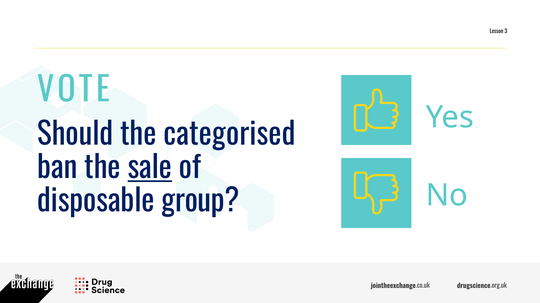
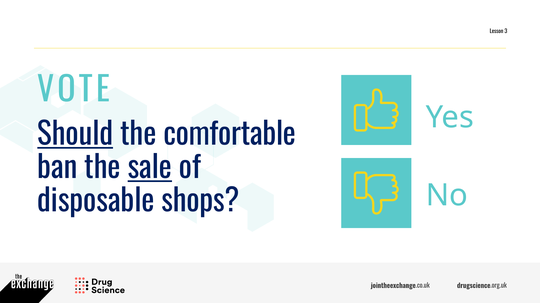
Should underline: none -> present
categorised: categorised -> comfortable
group: group -> shops
